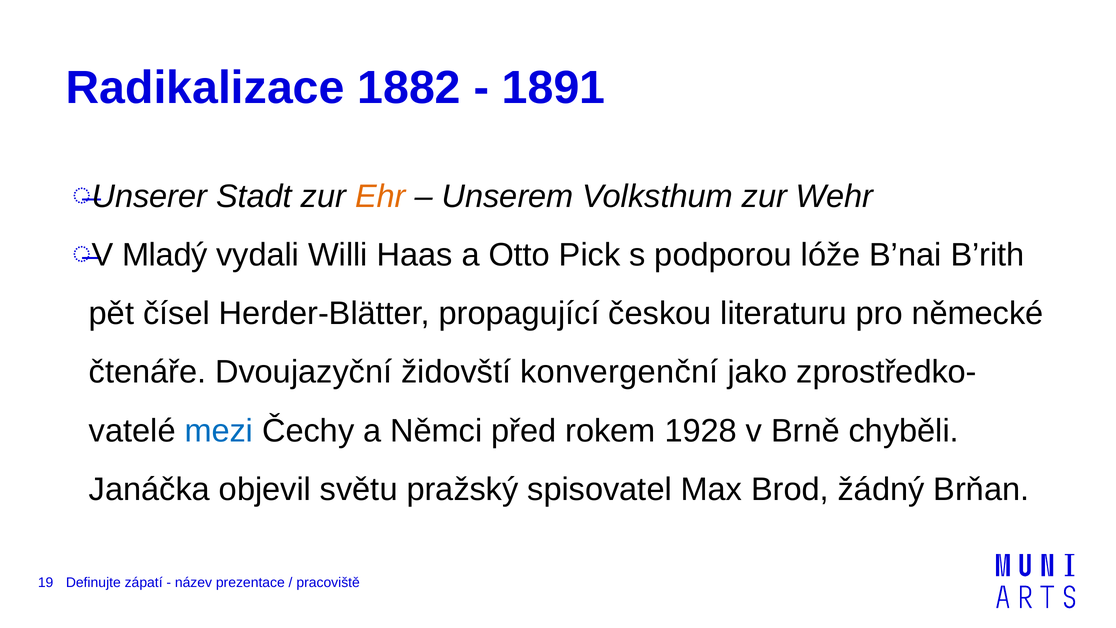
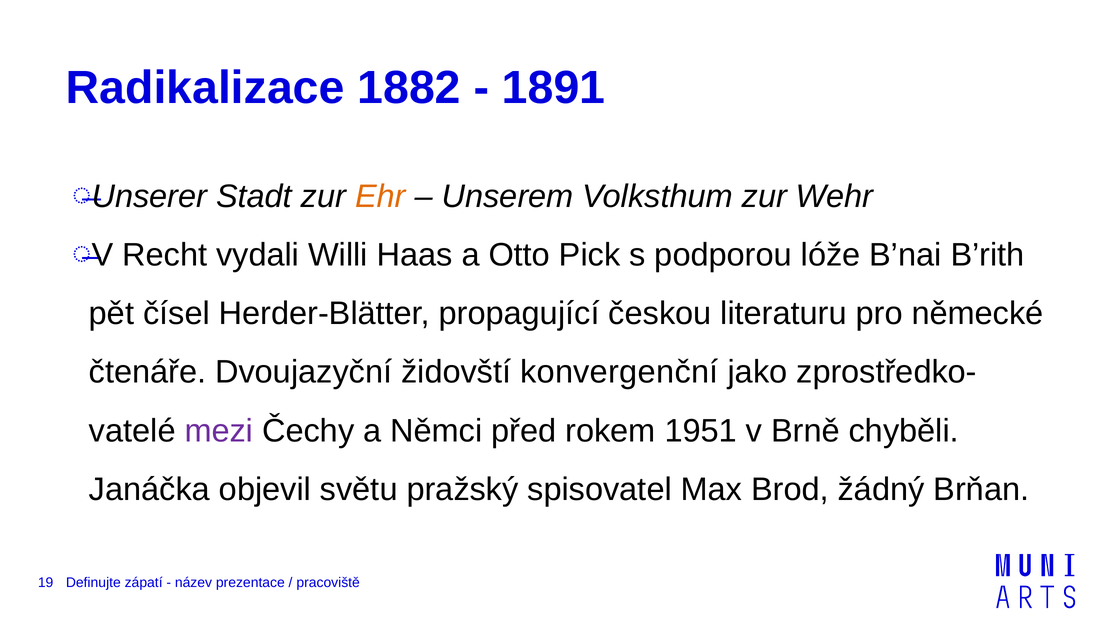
Mladý: Mladý -> Recht
mezi colour: blue -> purple
1928: 1928 -> 1951
